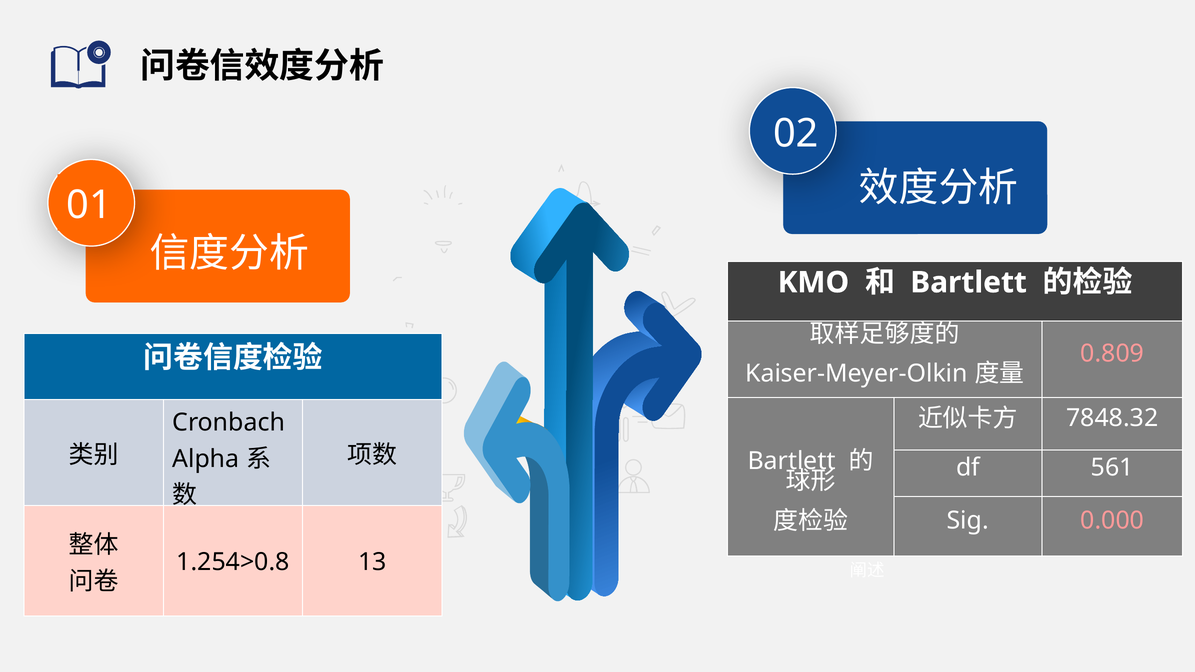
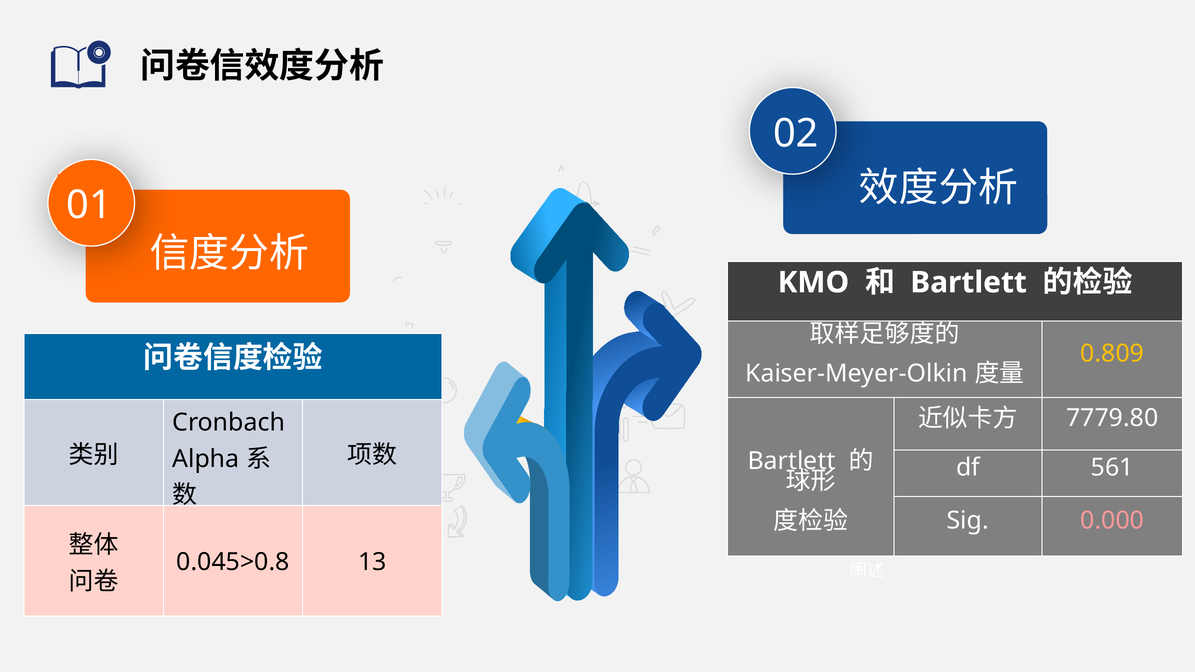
0.809 colour: pink -> yellow
7848.32: 7848.32 -> 7779.80
1.254>0.8: 1.254>0.8 -> 0.045>0.8
